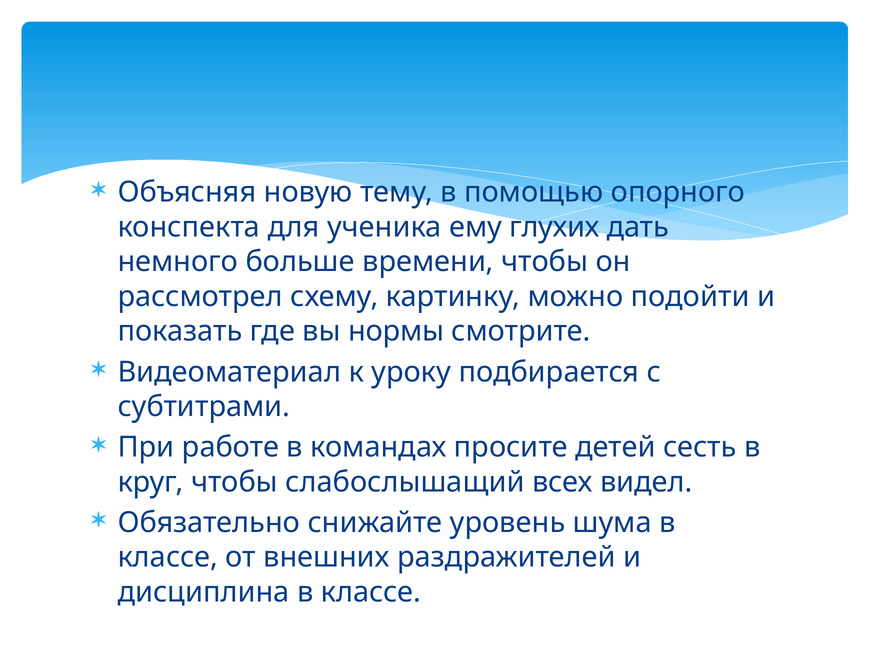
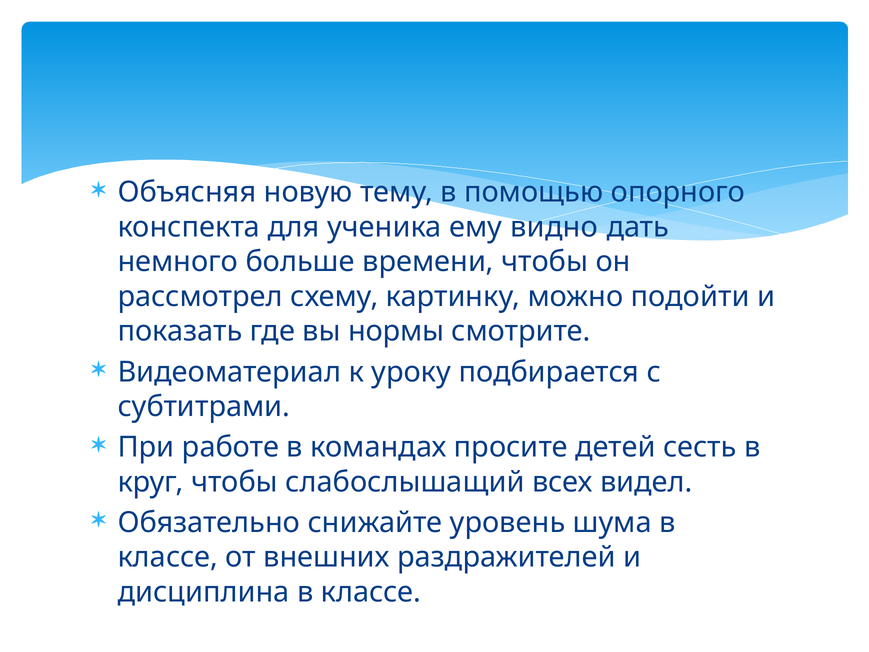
глухих: глухих -> видно
